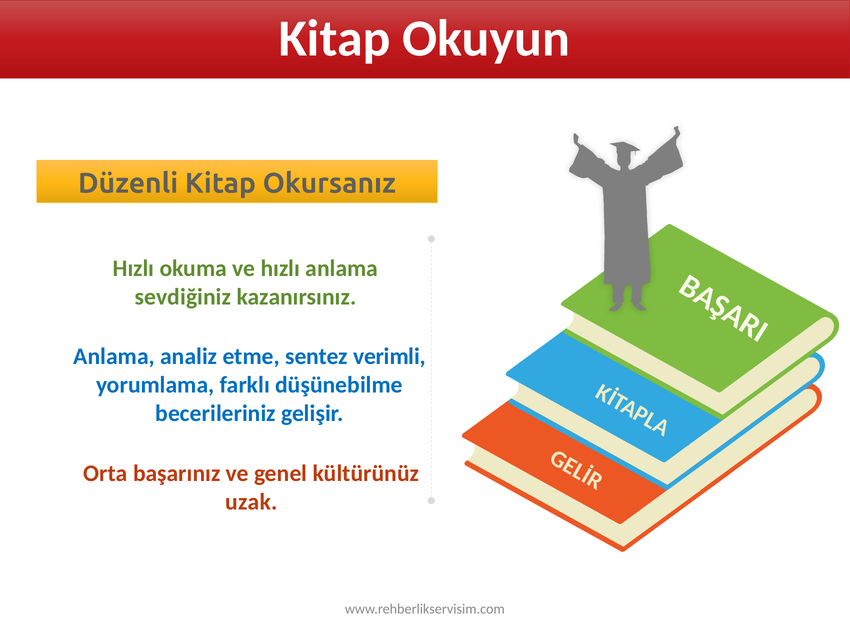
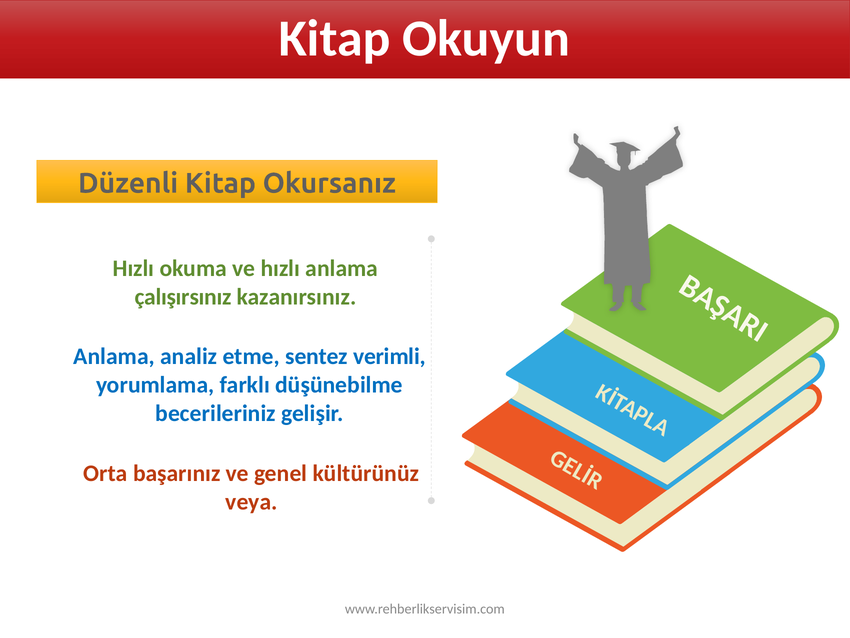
sevdiğiniz: sevdiğiniz -> çalışırsınız
uzak: uzak -> veya
